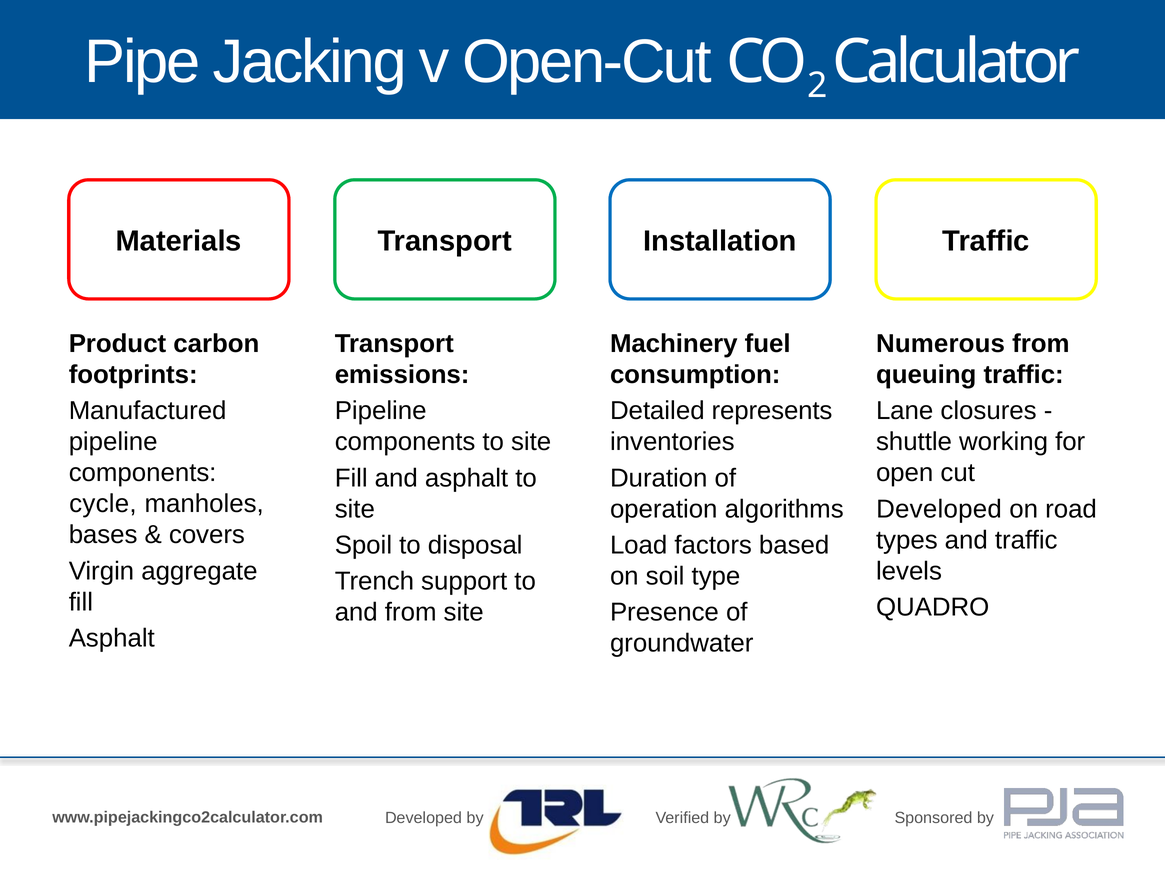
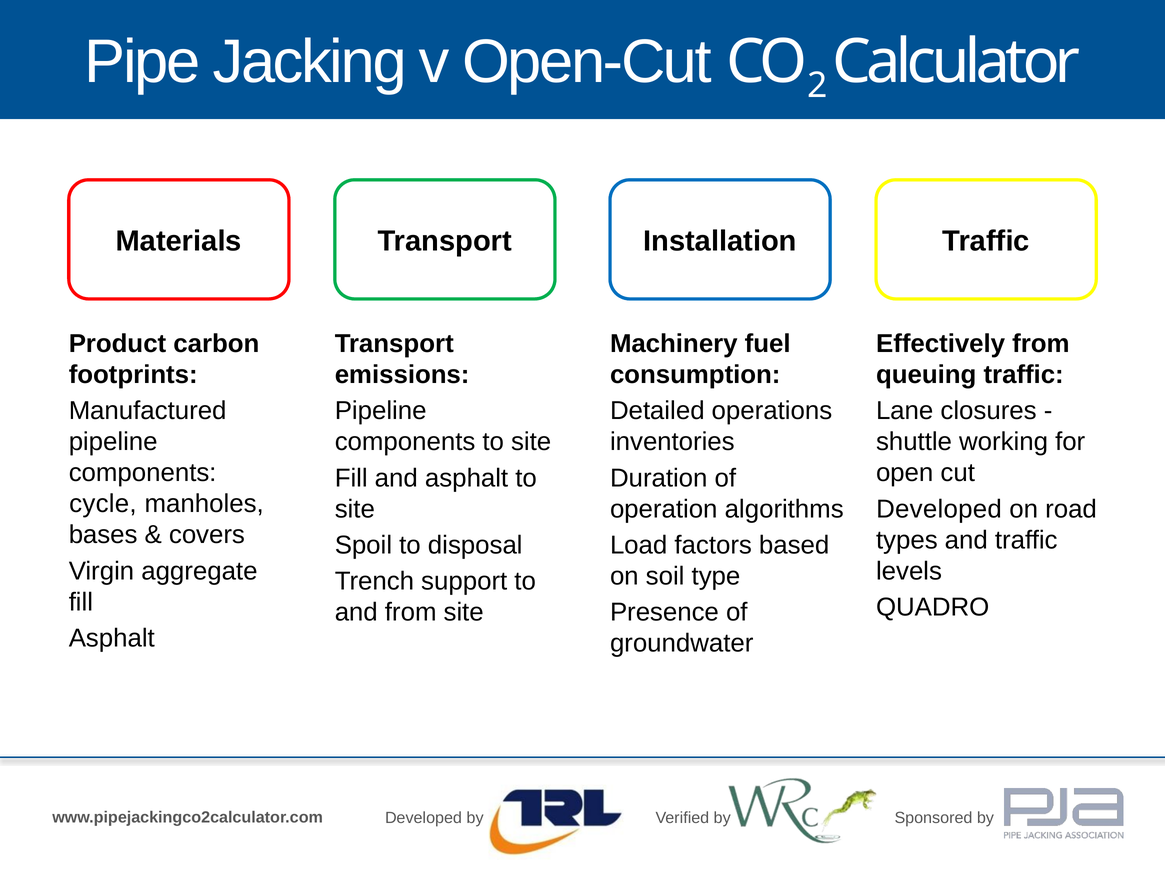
Numerous: Numerous -> Effectively
represents: represents -> operations
